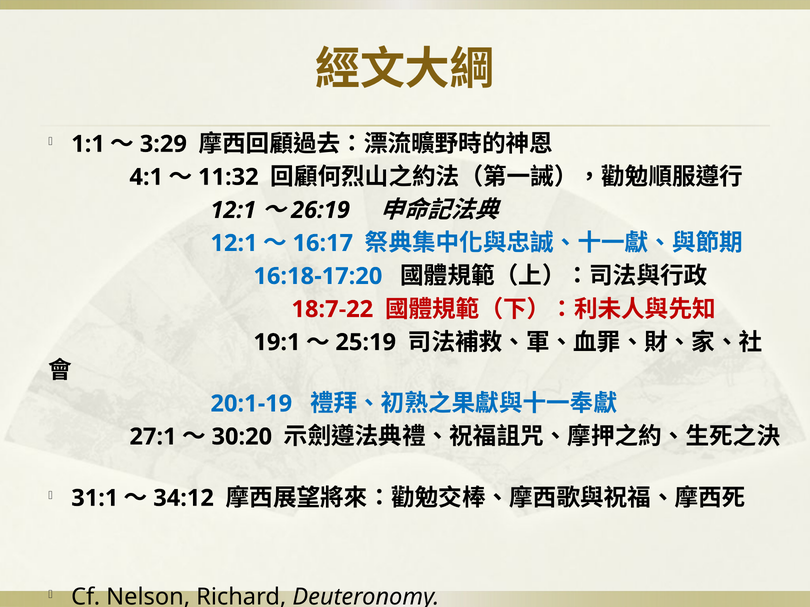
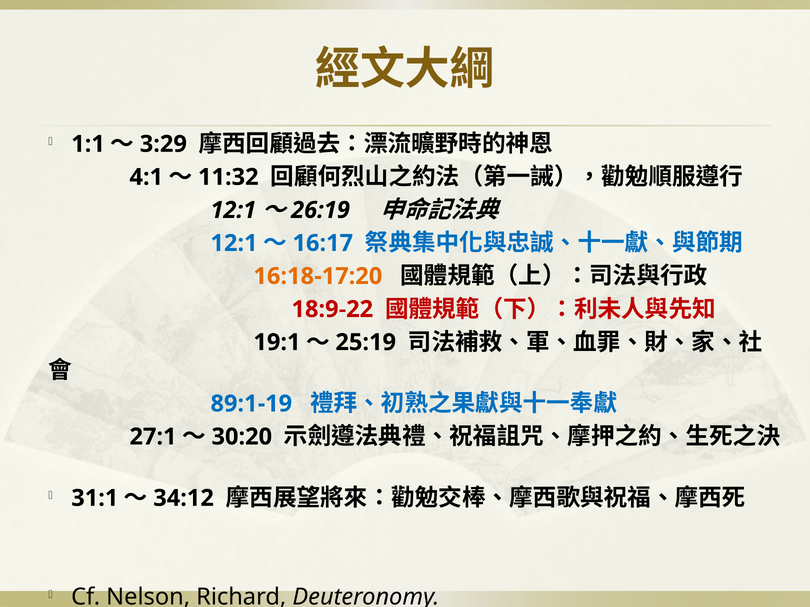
16:18-17:20 colour: blue -> orange
18:7-22: 18:7-22 -> 18:9-22
20:1-19: 20:1-19 -> 89:1-19
